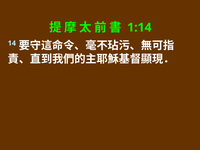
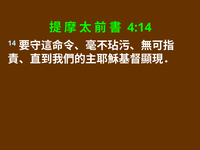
1:14: 1:14 -> 4:14
